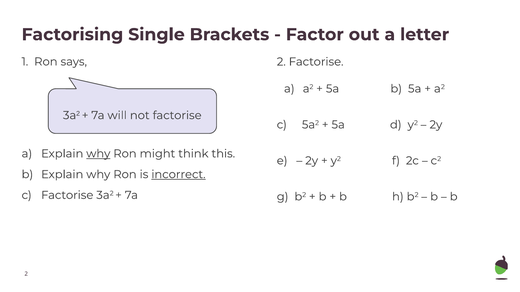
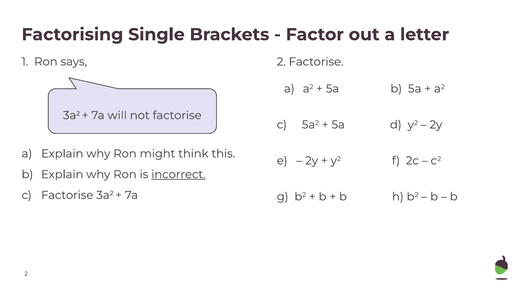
why at (98, 154) underline: present -> none
